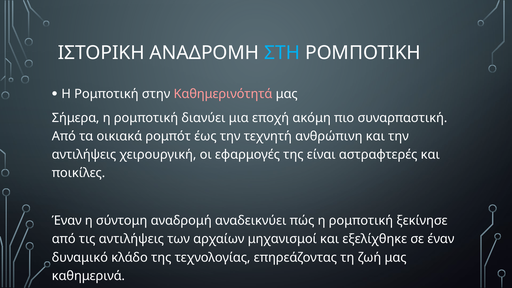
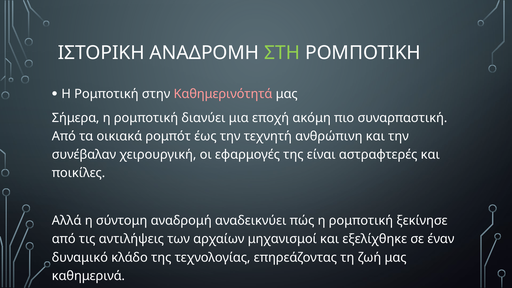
ΣΤΗ colour: light blue -> light green
αντιλήψεις at (84, 155): αντιλήψεις -> συνέβαλαν
Έναν at (67, 221): Έναν -> Αλλά
